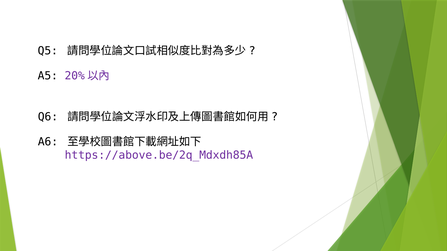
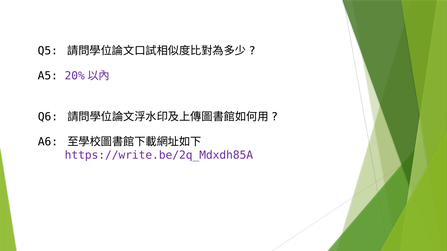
https://above.be/2q_Mdxdh85A: https://above.be/2q_Mdxdh85A -> https://write.be/2q_Mdxdh85A
